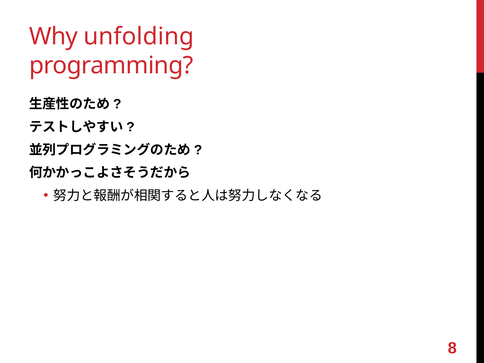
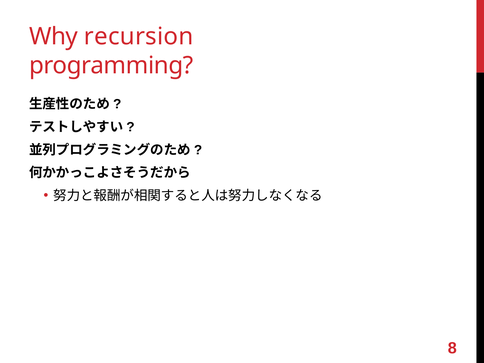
unfolding: unfolding -> recursion
